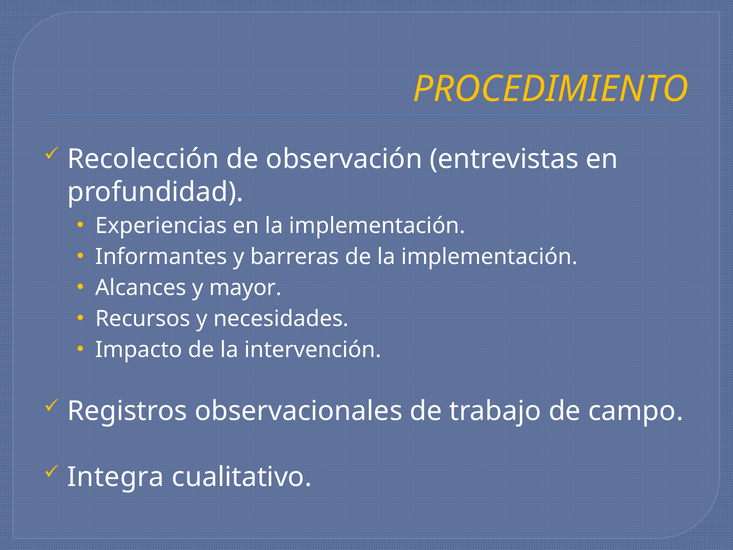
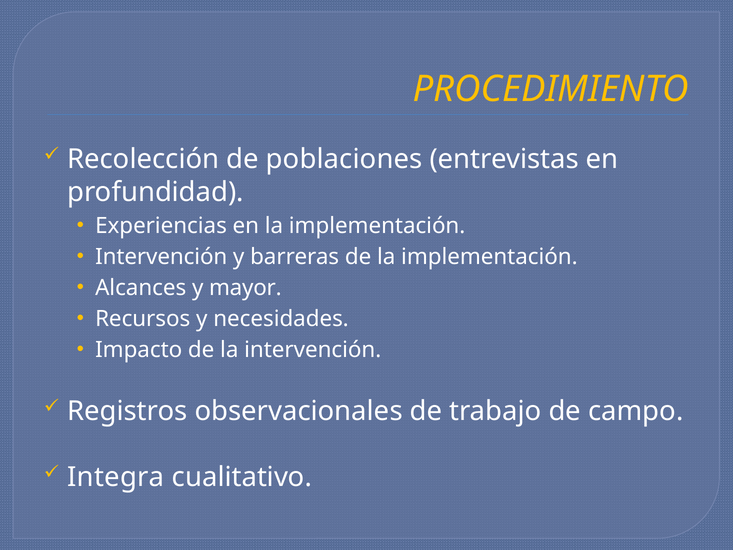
observación: observación -> poblaciones
Informantes at (161, 257): Informantes -> Intervención
